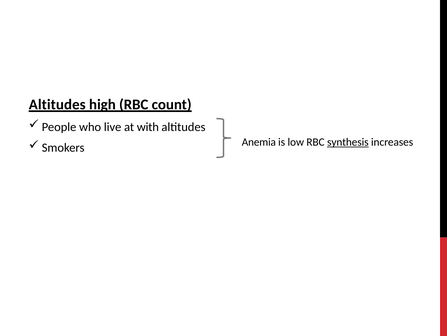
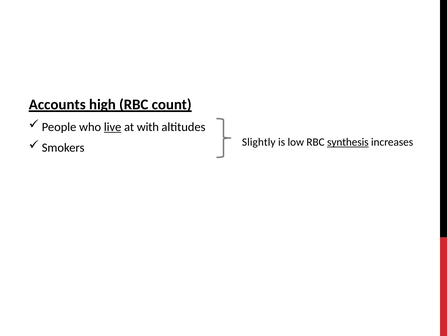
Altitudes at (57, 104): Altitudes -> Accounts
live underline: none -> present
Anemia: Anemia -> Slightly
